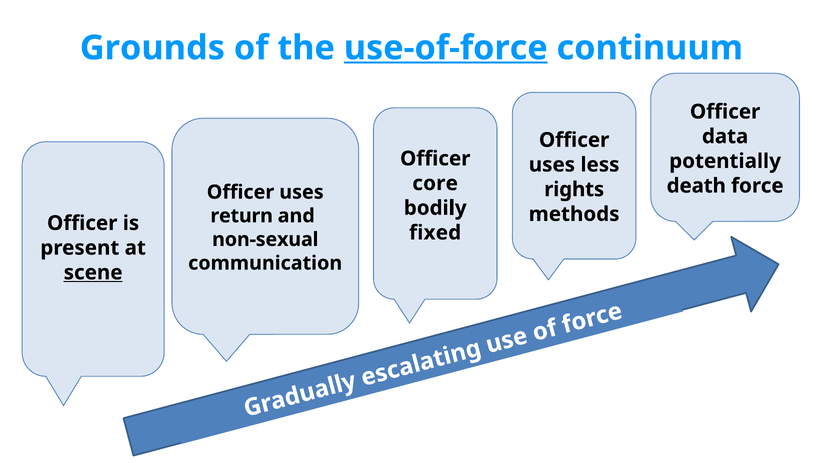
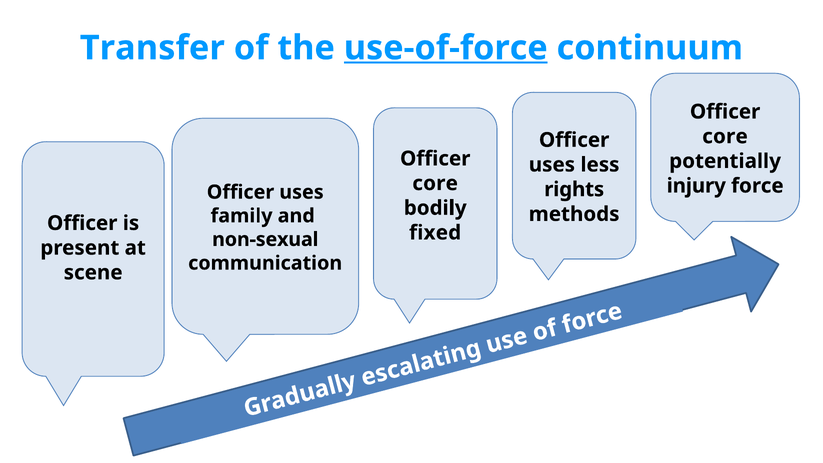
Grounds: Grounds -> Transfer
data at (725, 136): data -> core
death: death -> injury
return: return -> family
scene underline: present -> none
